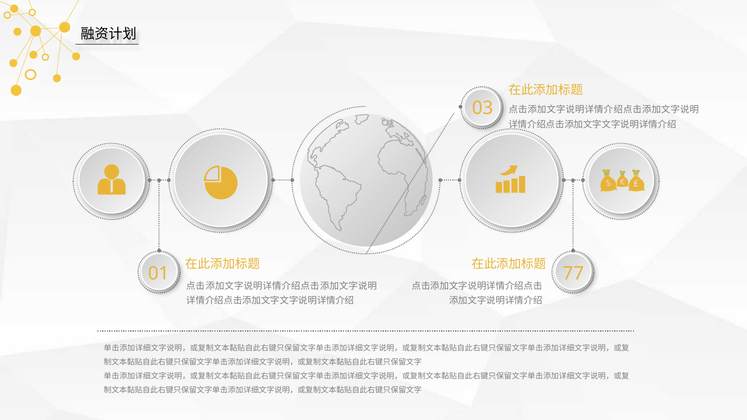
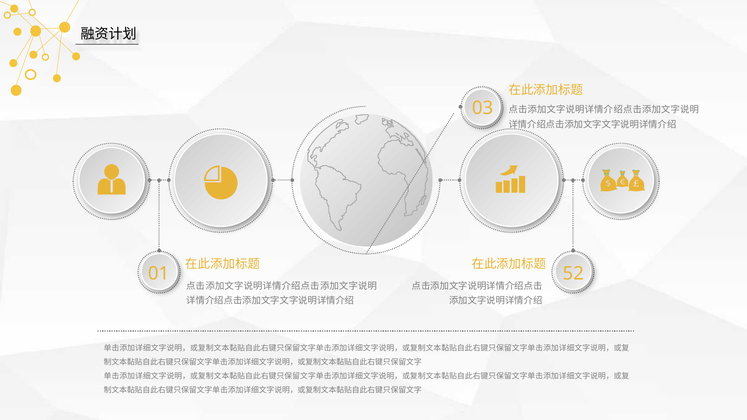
77: 77 -> 52
